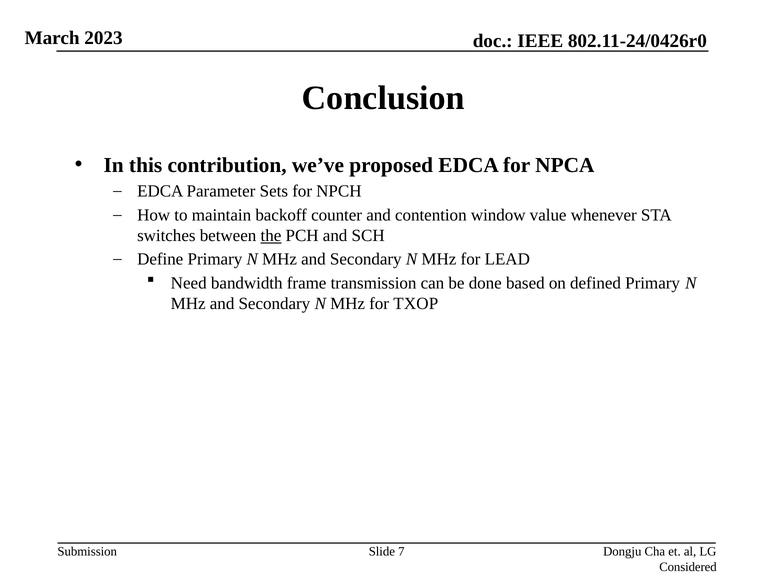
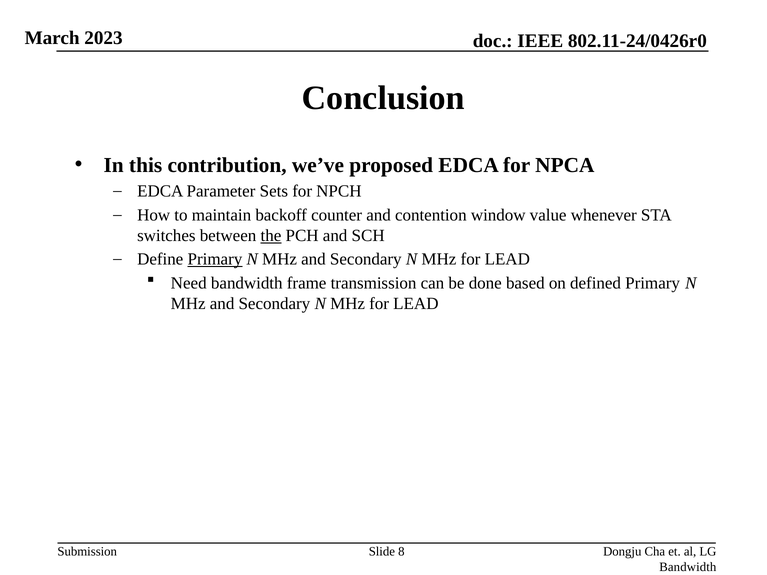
Primary at (215, 259) underline: none -> present
TXOP at (416, 304): TXOP -> LEAD
7: 7 -> 8
Considered at (688, 567): Considered -> Bandwidth
